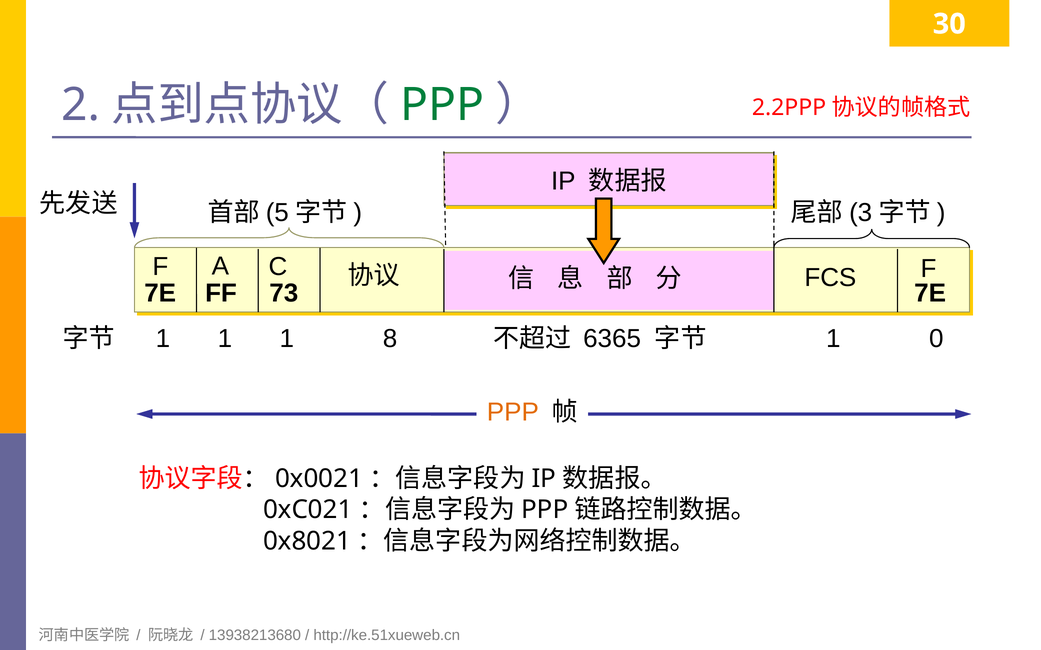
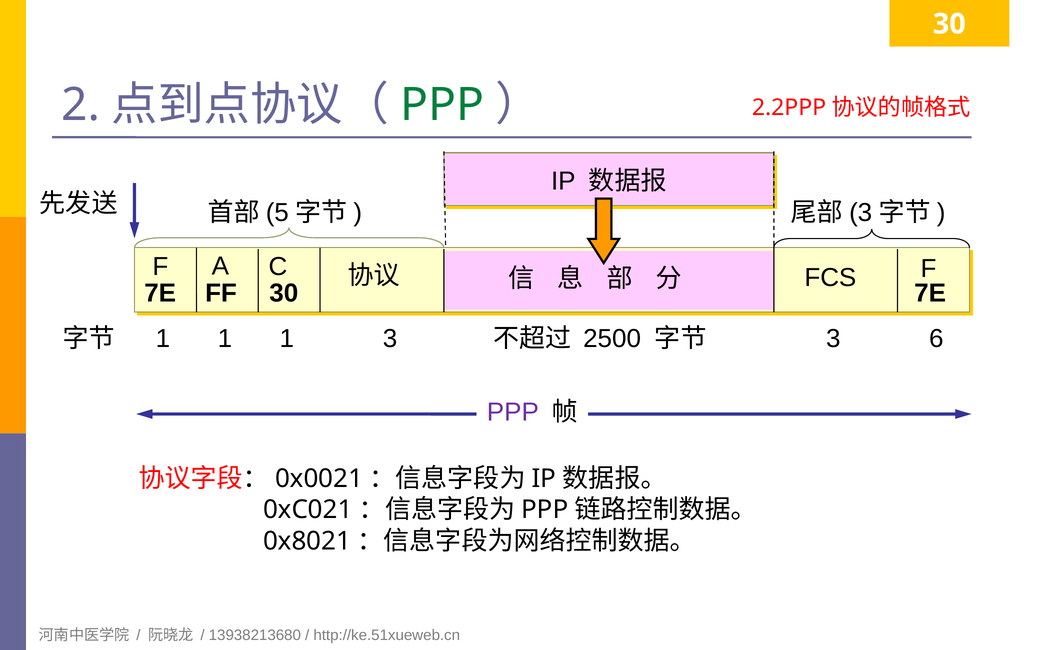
FF 73: 73 -> 30
8 at (390, 339): 8 -> 3
0: 0 -> 6
6365: 6365 -> 2500
1 at (833, 339): 1 -> 3
PPP at (513, 412) colour: orange -> purple
